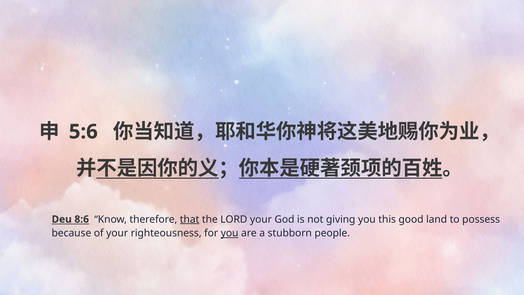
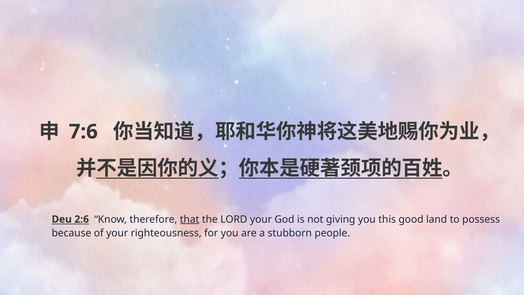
5:6: 5:6 -> 7:6
8:6: 8:6 -> 2:6
you at (230, 233) underline: present -> none
